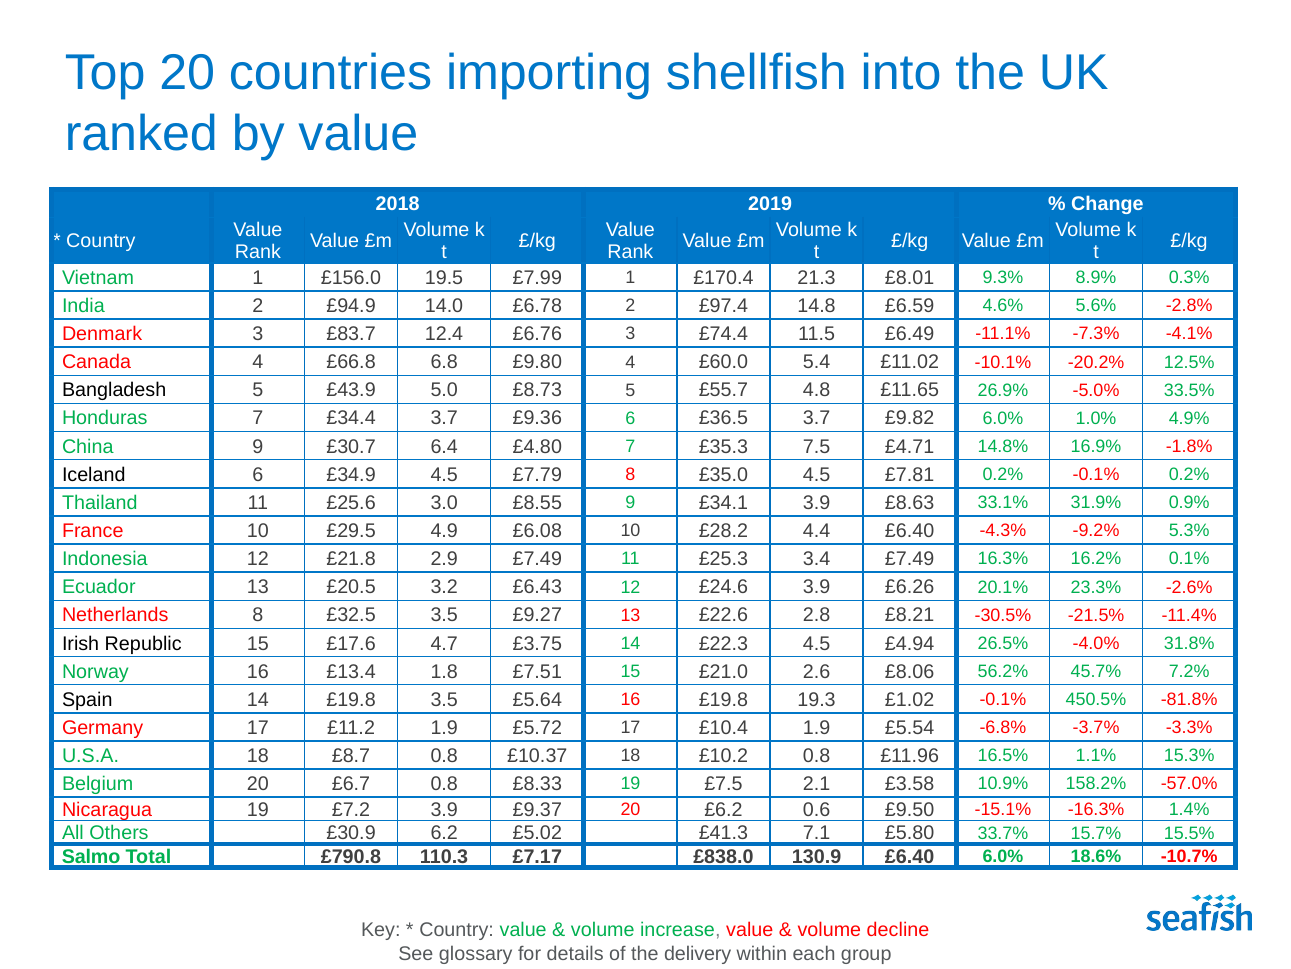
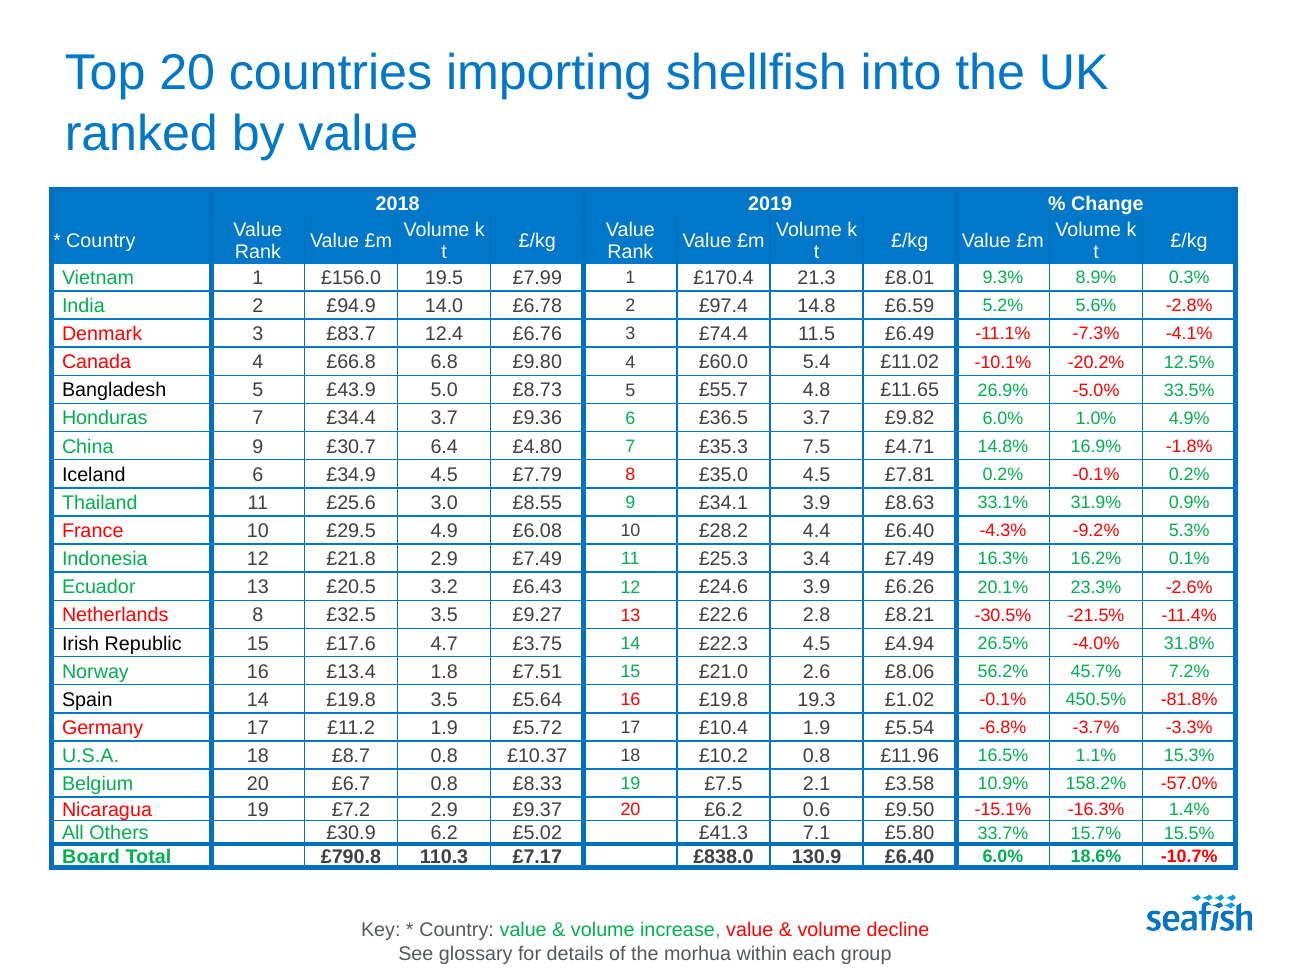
4.6%: 4.6% -> 5.2%
£7.2 3.9: 3.9 -> 2.9
Salmo: Salmo -> Board
delivery: delivery -> morhua
